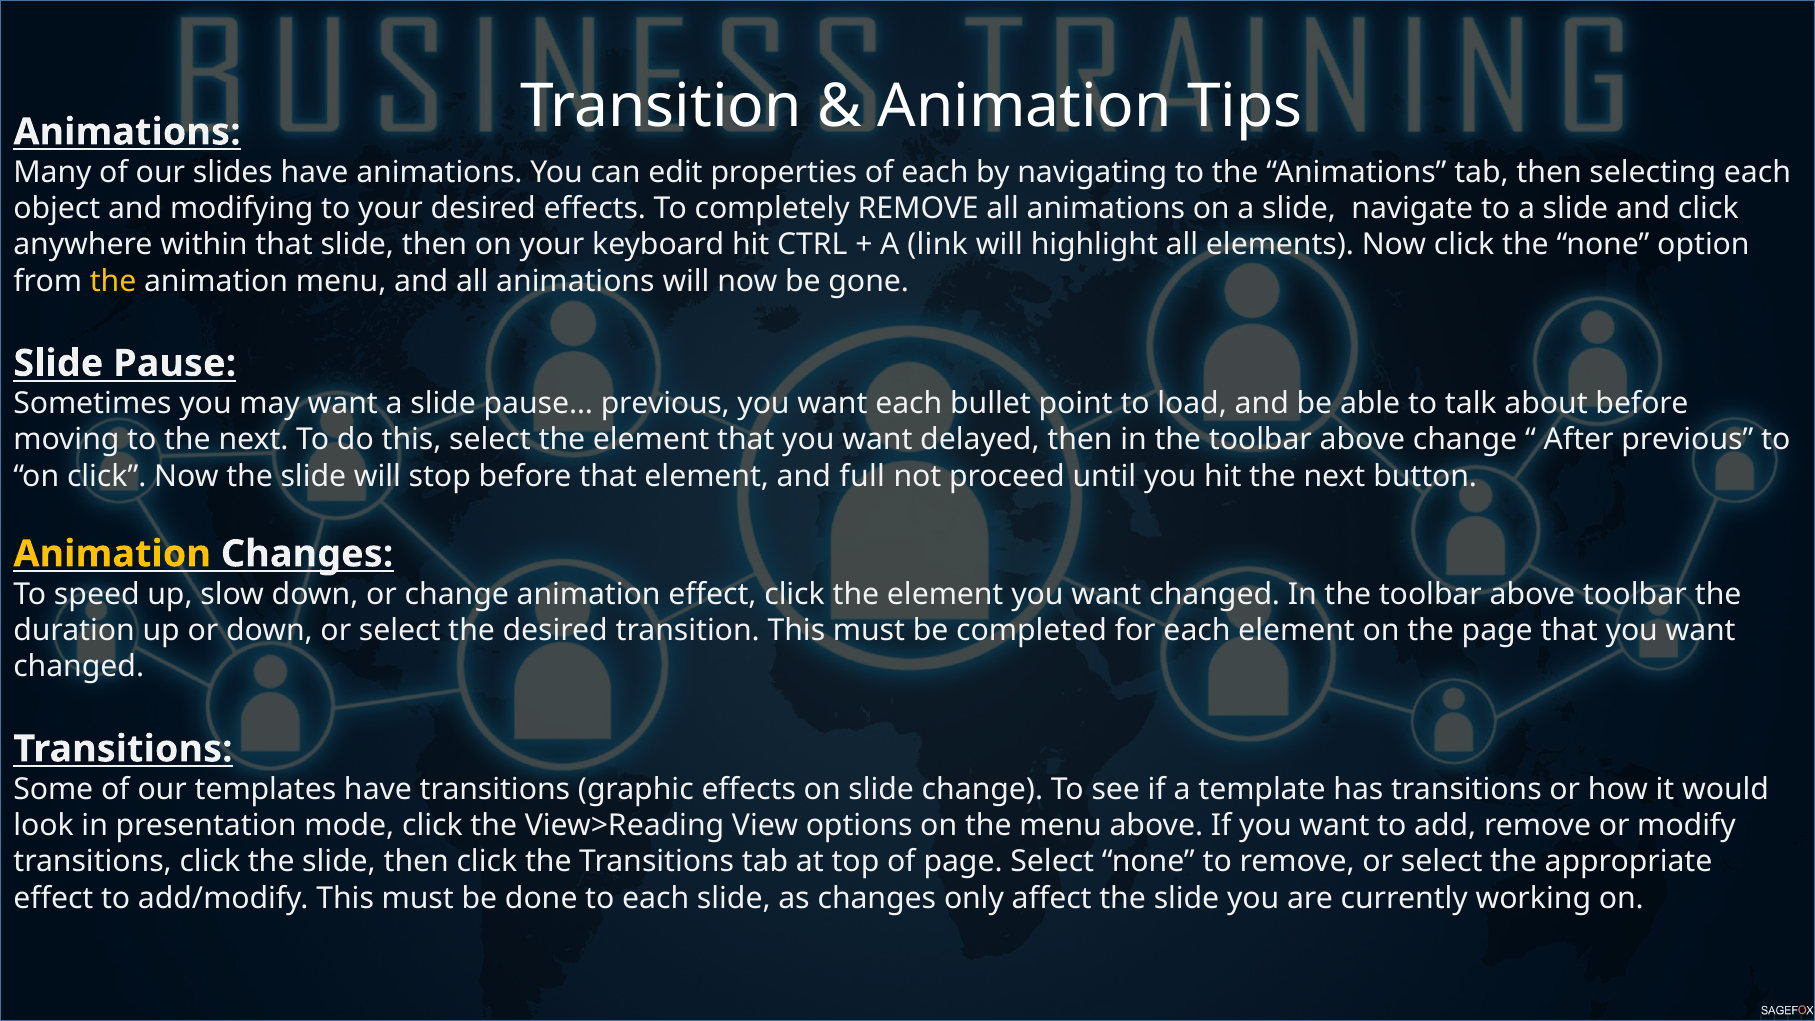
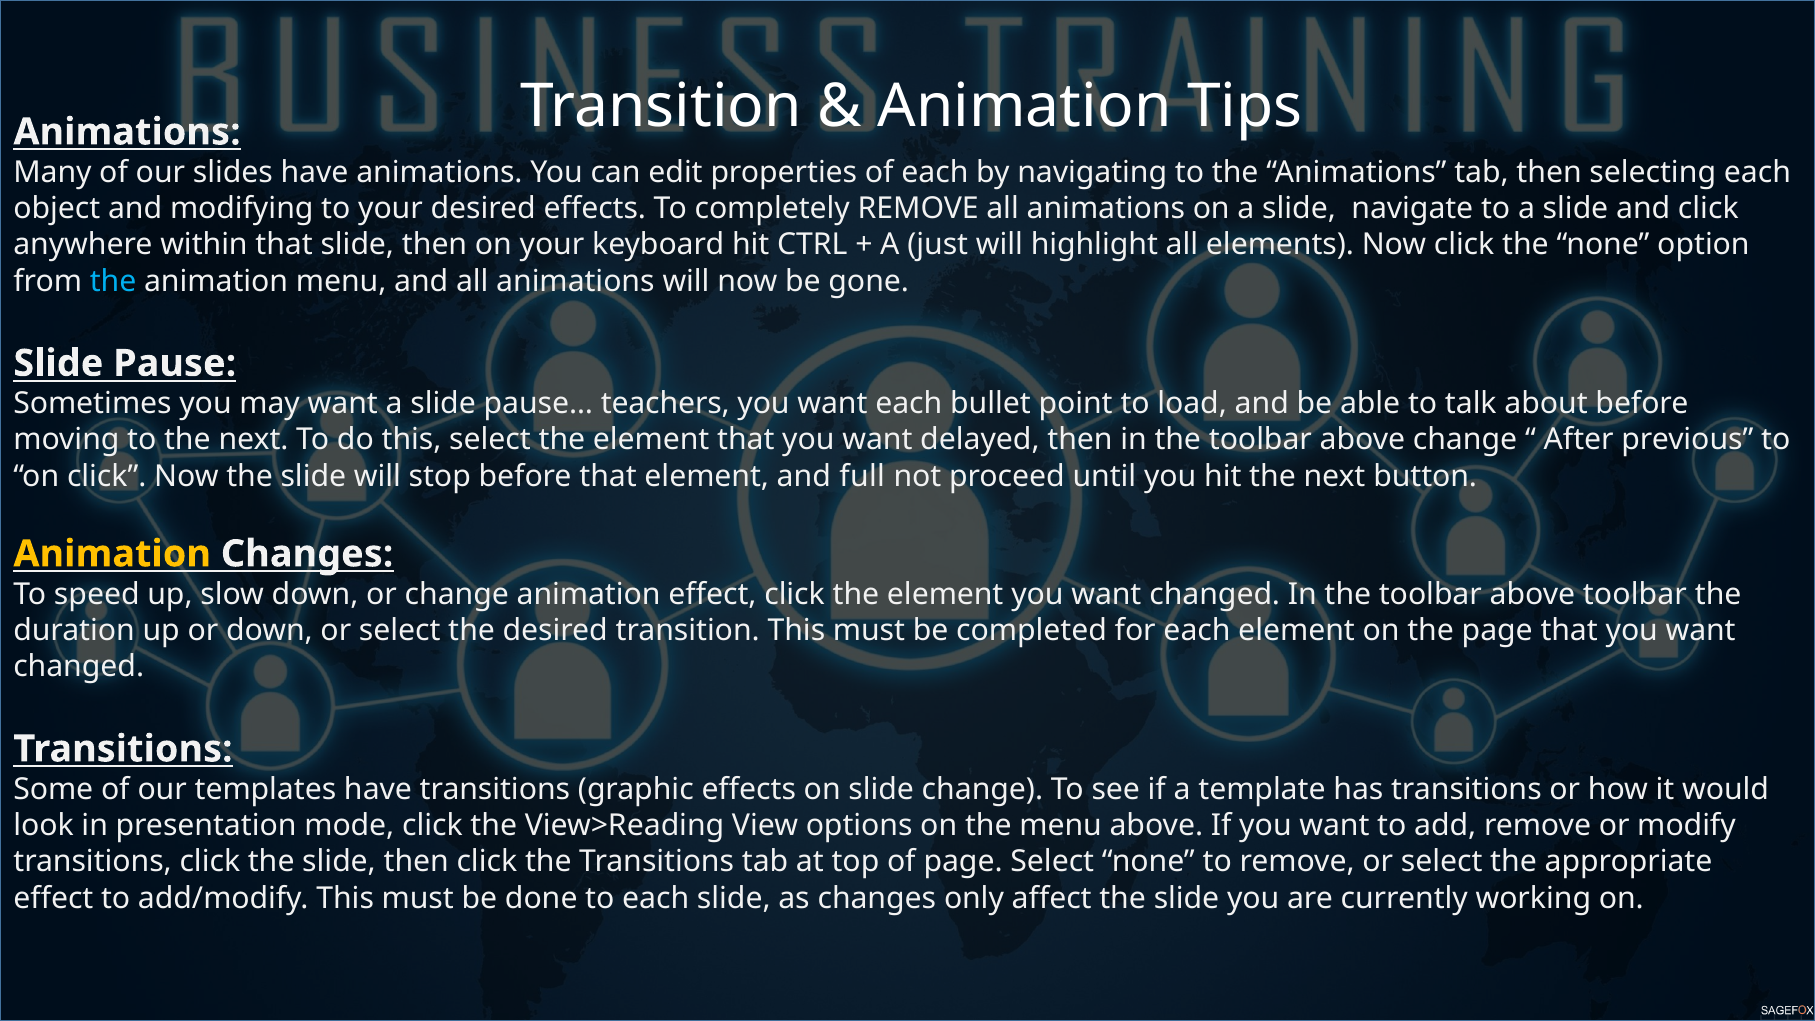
link: link -> just
the at (113, 281) colour: yellow -> light blue
pause… previous: previous -> teachers
